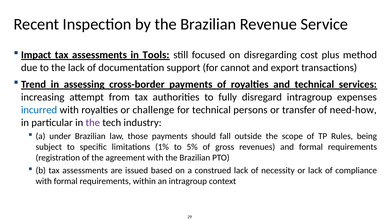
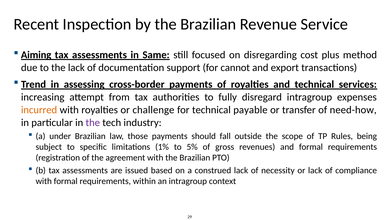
Impact: Impact -> Aiming
Tools: Tools -> Same
incurred colour: blue -> orange
persons: persons -> payable
